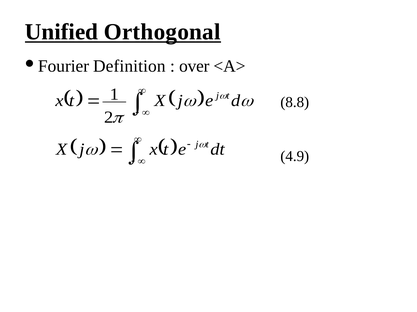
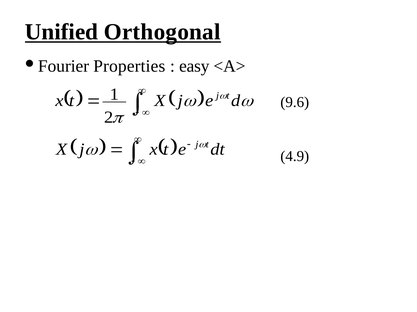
Definition: Definition -> Properties
over: over -> easy
8.8: 8.8 -> 9.6
